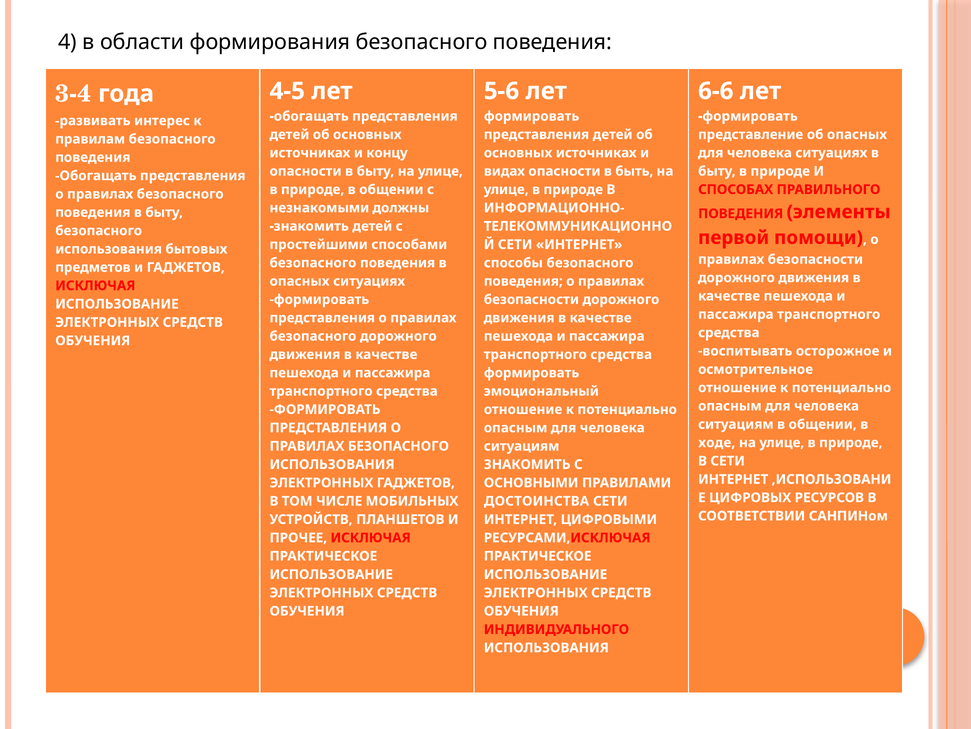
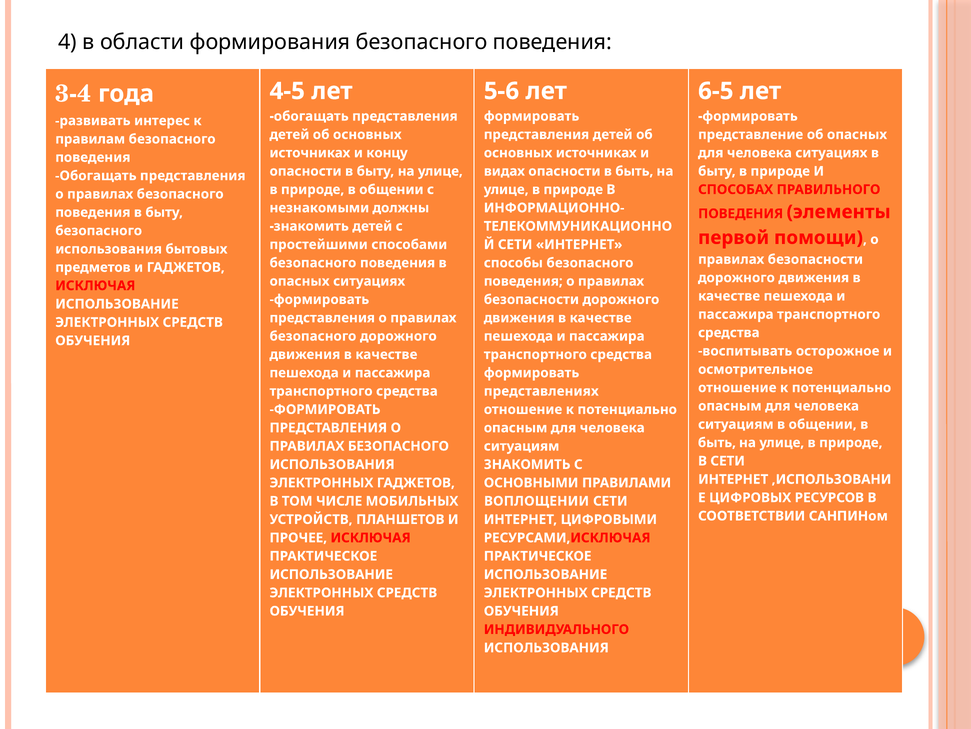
6-6: 6-6 -> 6-5
эмоциональный: эмоциональный -> представлениях
ходе at (717, 442): ходе -> быть
ДОСТОИНСТВА: ДОСТОИНСТВА -> ВОПЛОЩЕНИИ
